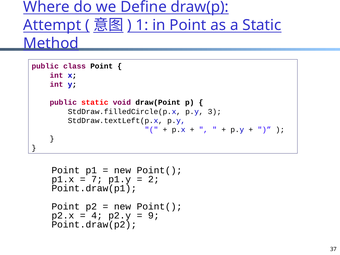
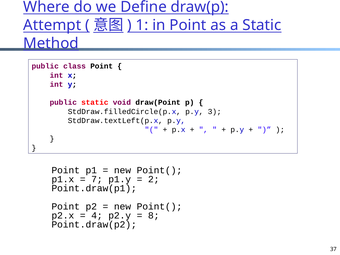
9: 9 -> 8
